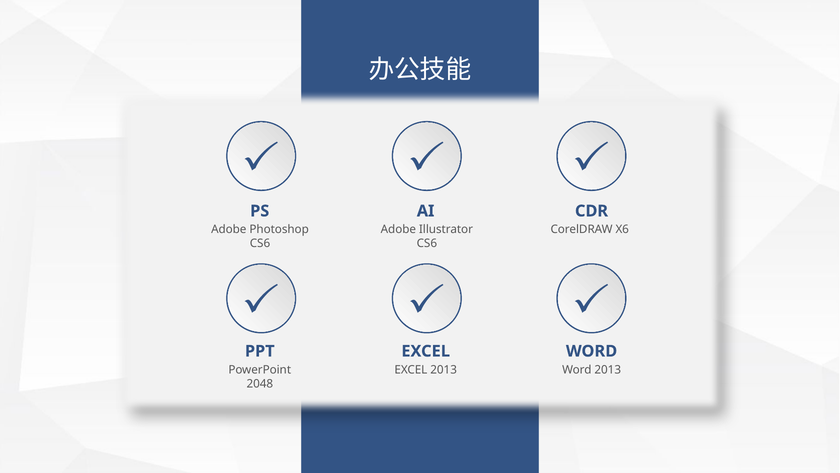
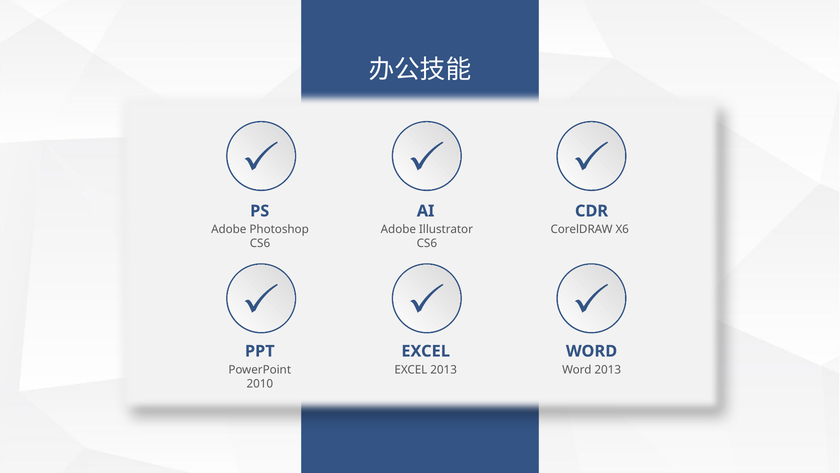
2048: 2048 -> 2010
